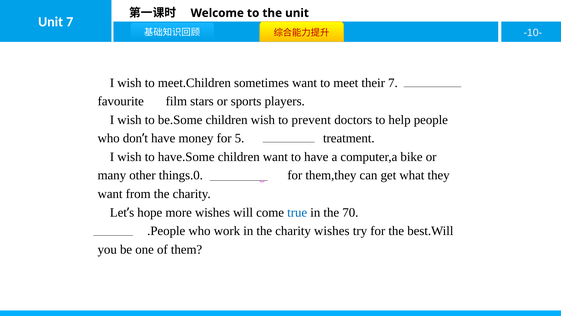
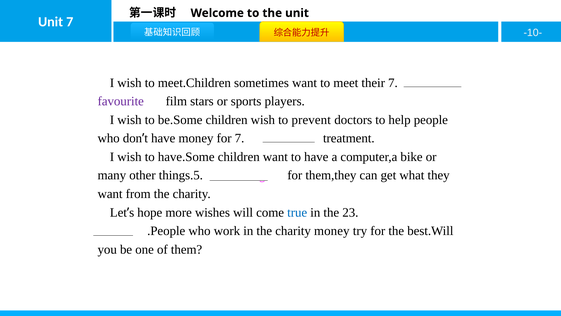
favourite colour: black -> purple
for 5: 5 -> 7
things.0: things.0 -> things.5
70: 70 -> 23
charity wishes: wishes -> money
